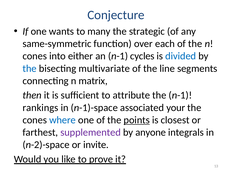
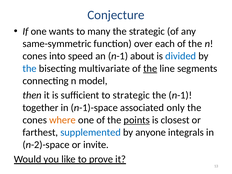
either: either -> speed
cycles: cycles -> about
the at (150, 68) underline: none -> present
matrix: matrix -> model
to attribute: attribute -> strategic
rankings: rankings -> together
your: your -> only
where colour: blue -> orange
supplemented colour: purple -> blue
